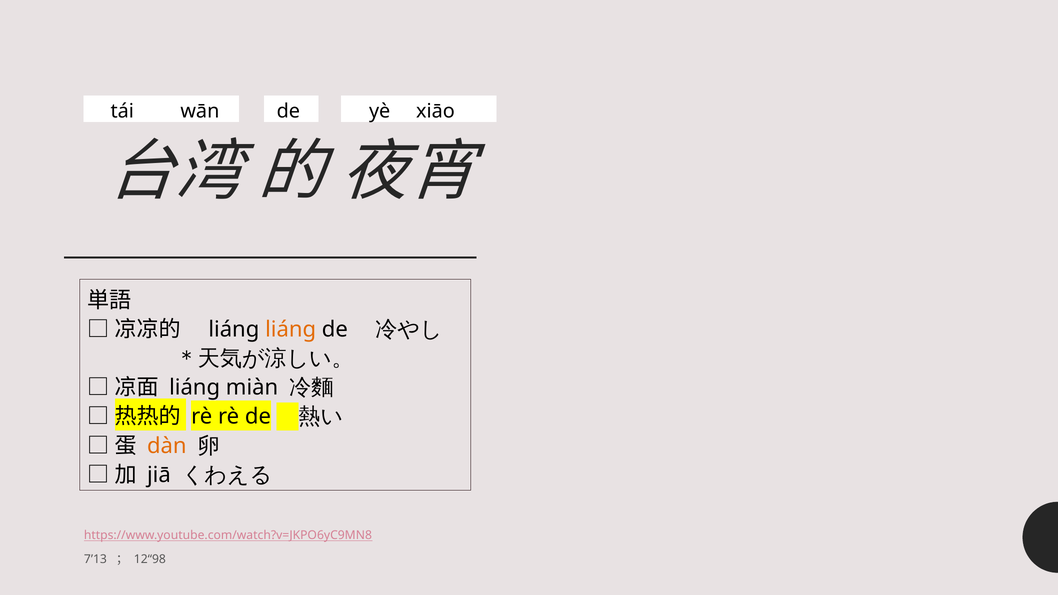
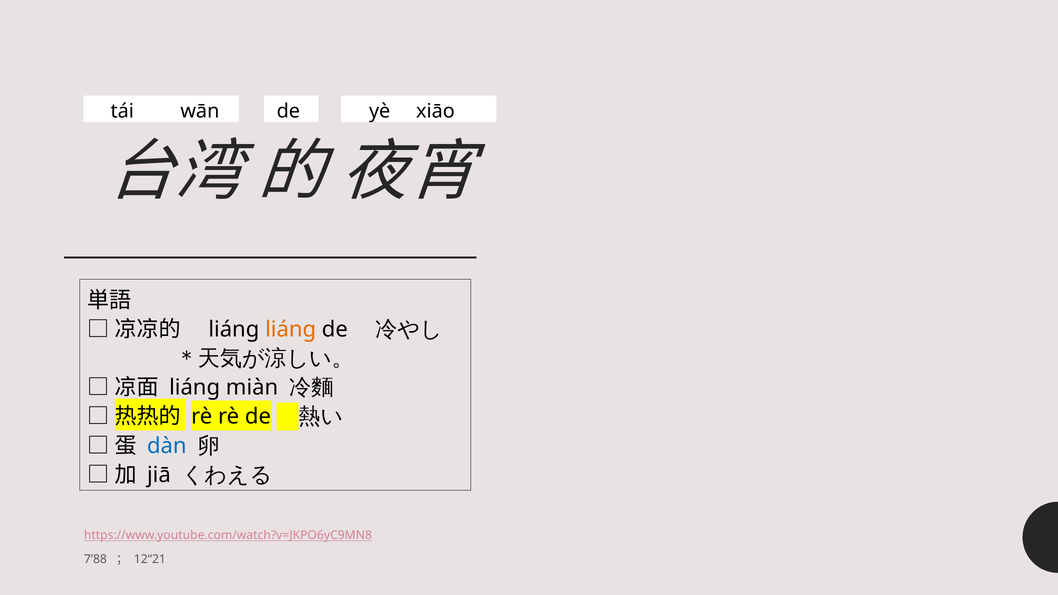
dàn colour: orange -> blue
7’13: 7’13 -> 7’88
12“98: 12“98 -> 12“21
